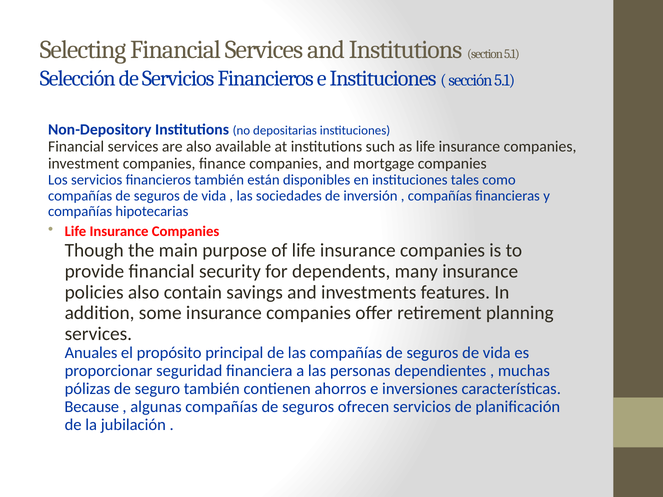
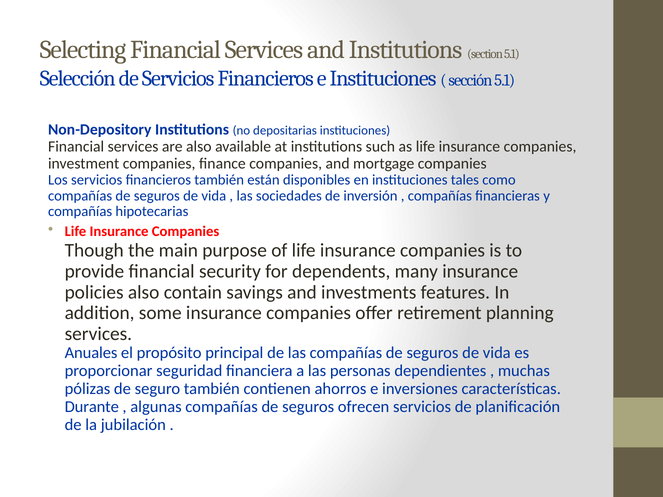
Because: Because -> Durante
